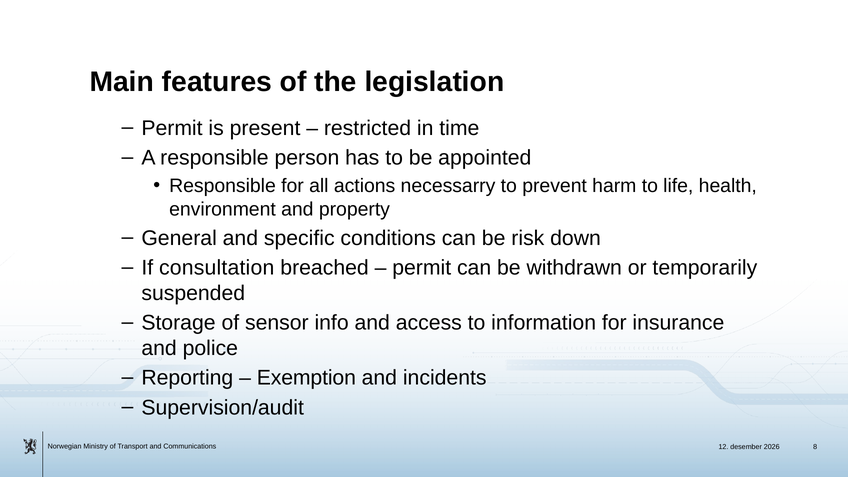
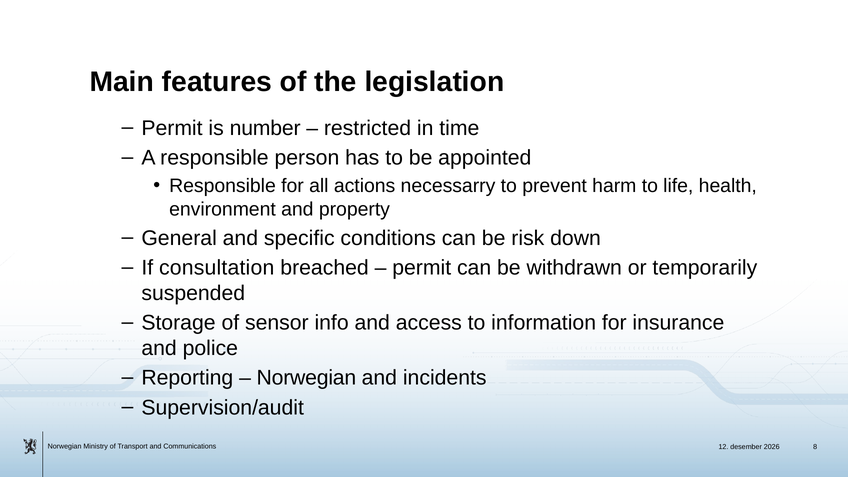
present: present -> number
Exemption at (306, 378): Exemption -> Norwegian
